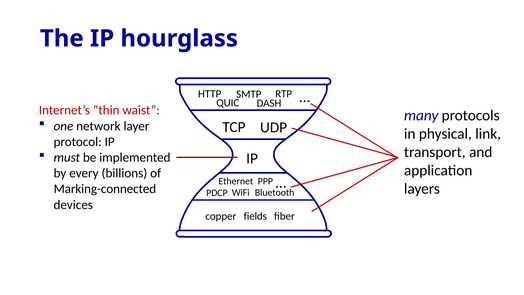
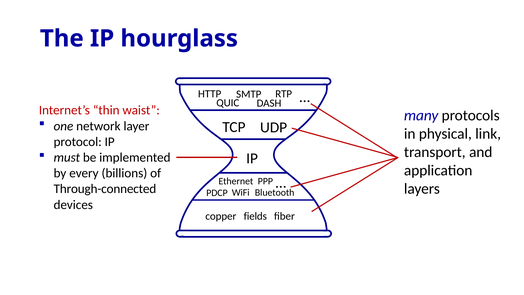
Marking-connected: Marking-connected -> Through-connected
